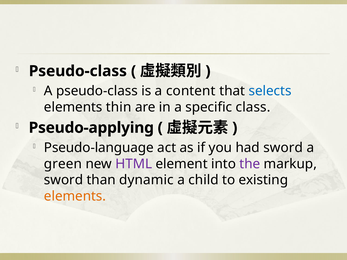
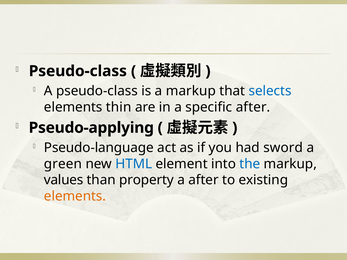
a content: content -> markup
specific class: class -> after
HTML colour: purple -> blue
the colour: purple -> blue
sword at (64, 180): sword -> values
dynamic: dynamic -> property
a child: child -> after
